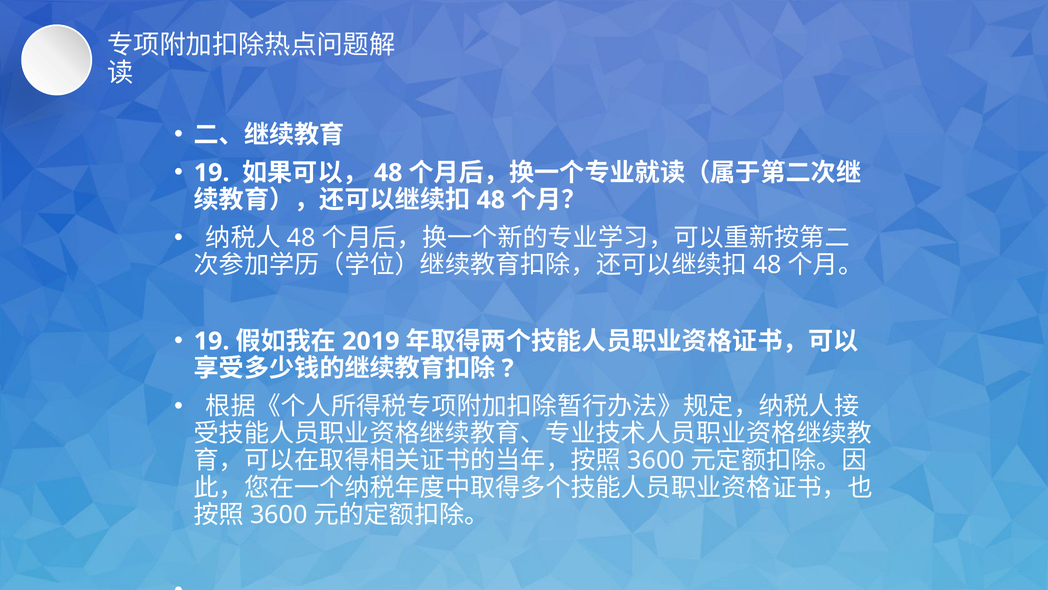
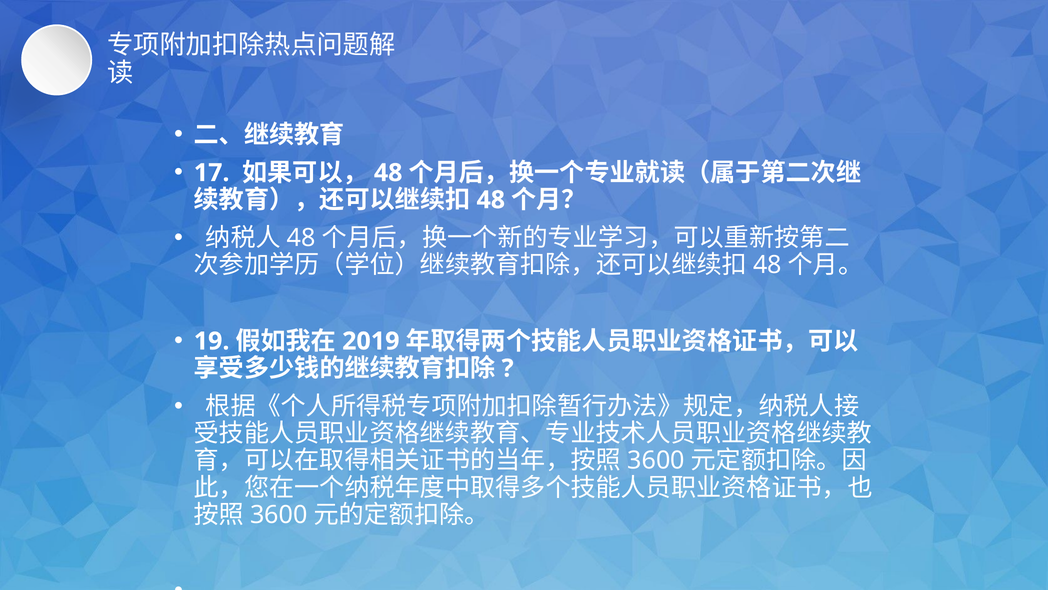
19 at (212, 173): 19 -> 17
